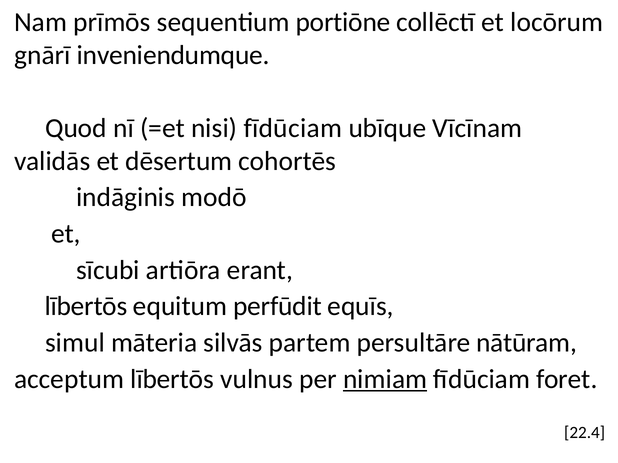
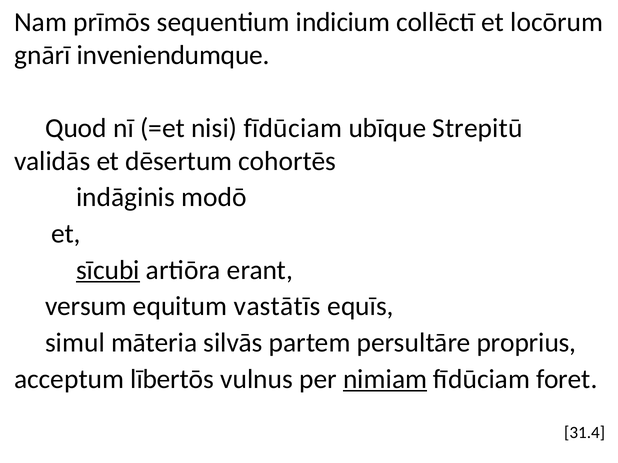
portiōne: portiōne -> indicium
Vīcīnam: Vīcīnam -> Strepitū
sīcubi underline: none -> present
lībertōs at (86, 307): lībertōs -> versum
perfūdit: perfūdit -> vastātīs
nātūram: nātūram -> proprius
22.4: 22.4 -> 31.4
